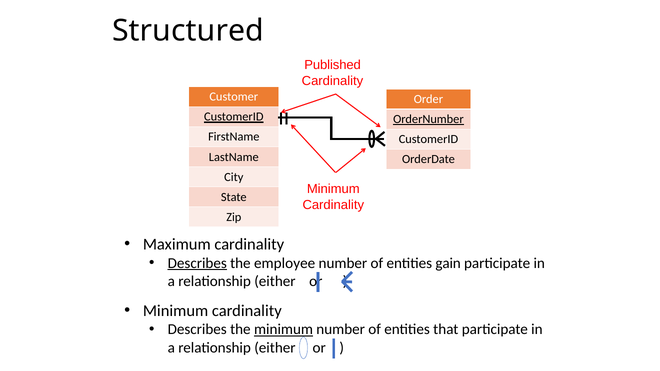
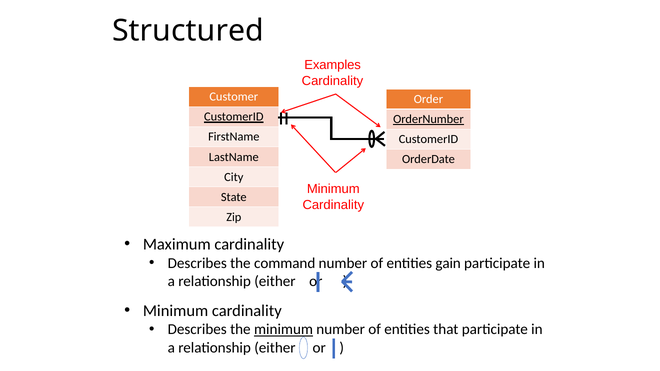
Published: Published -> Examples
Describes at (197, 263) underline: present -> none
employee: employee -> command
